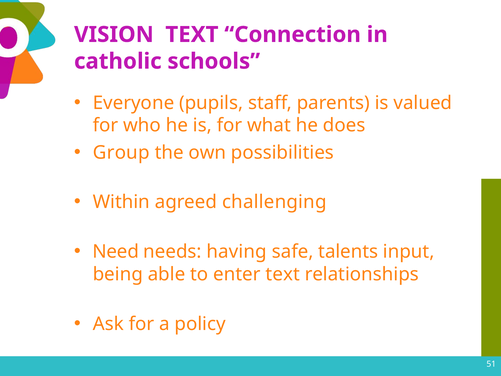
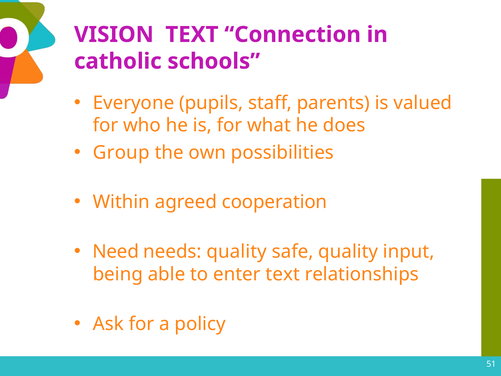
challenging: challenging -> cooperation
needs having: having -> quality
safe talents: talents -> quality
